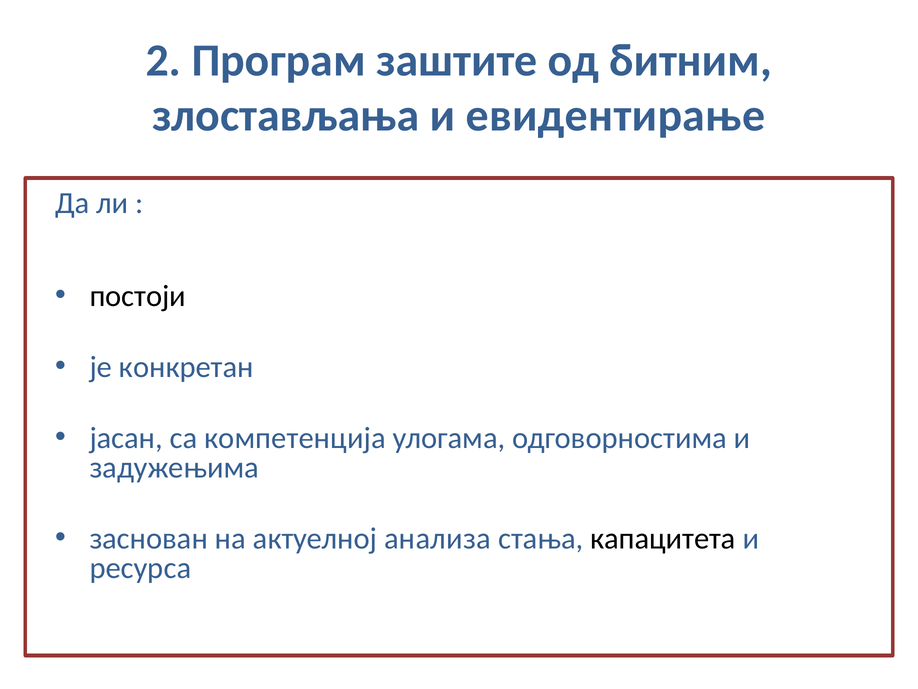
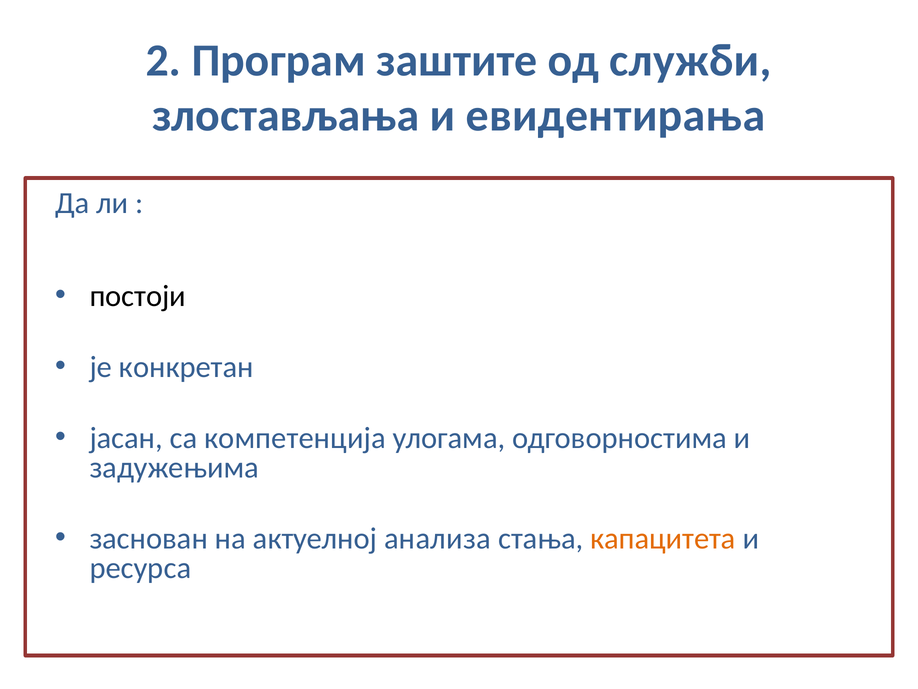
битним: битним -> служби
евидентирање: евидентирање -> евидентирања
капацитета colour: black -> orange
